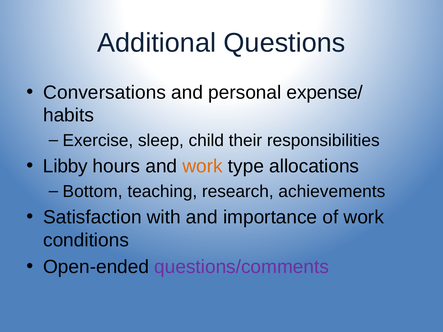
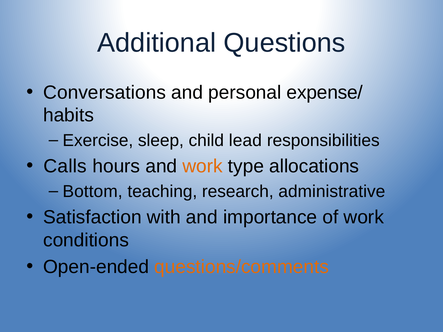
their: their -> lead
Libby: Libby -> Calls
achievements: achievements -> administrative
questions/comments colour: purple -> orange
